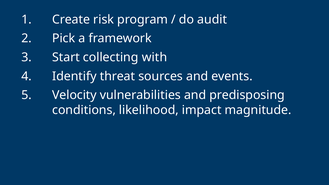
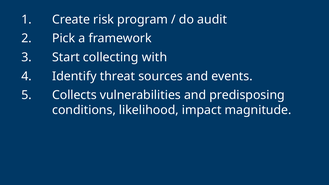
Velocity: Velocity -> Collects
